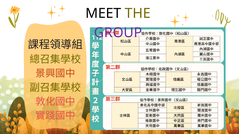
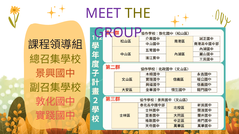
MEET colour: black -> purple
